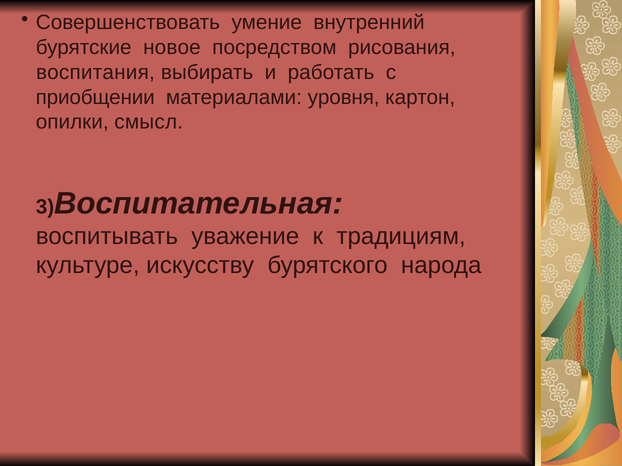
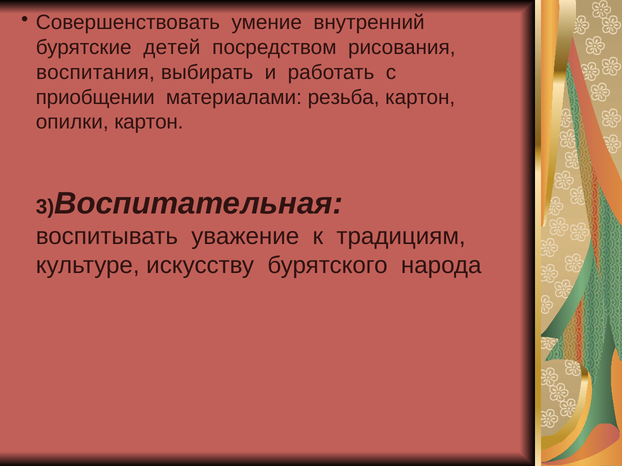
новое: новое -> детей
уровня: уровня -> резьба
опилки смысл: смысл -> картон
